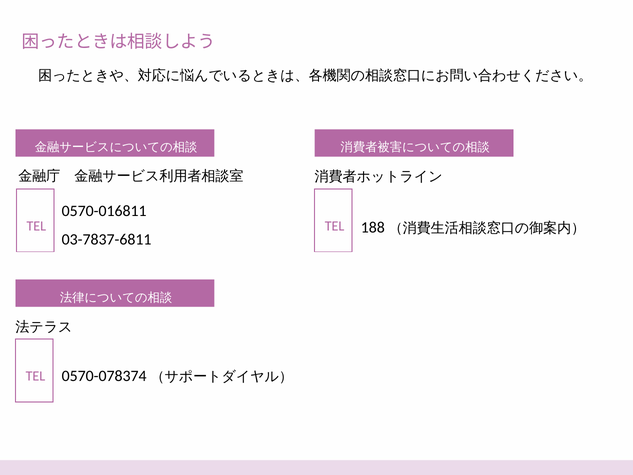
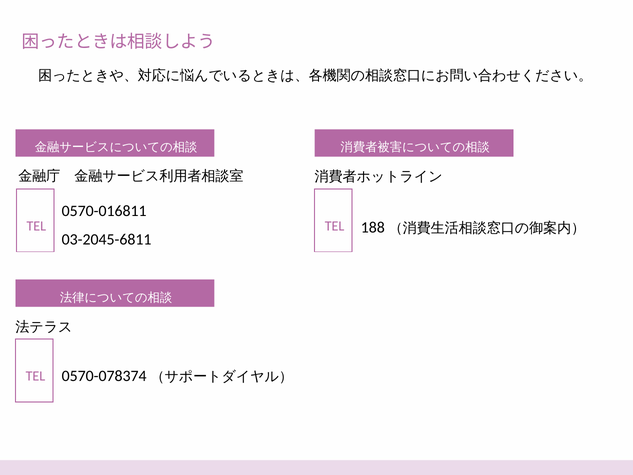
03-7837-6811: 03-7837-6811 -> 03-2045-6811
